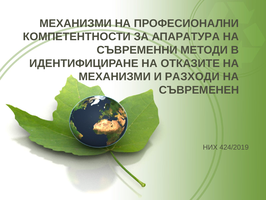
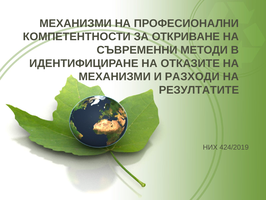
АПАРАТУРА: АПАРАТУРА -> ОТКРИВАНЕ
СЪВРЕМЕНЕН: СЪВРЕМЕНЕН -> РЕЗУЛТАТИТЕ
